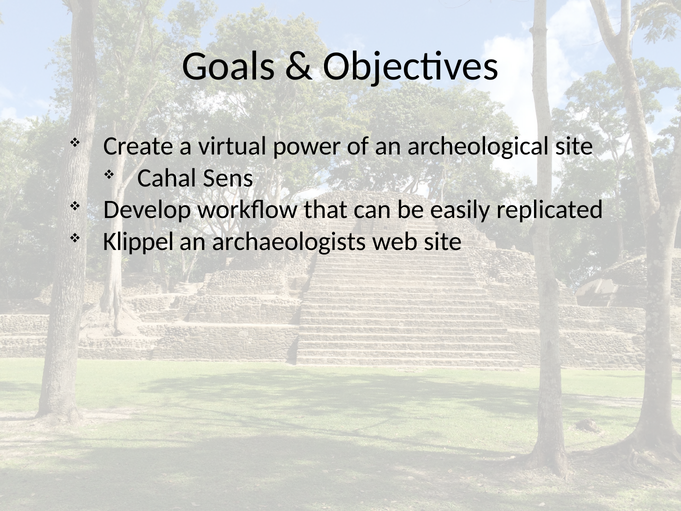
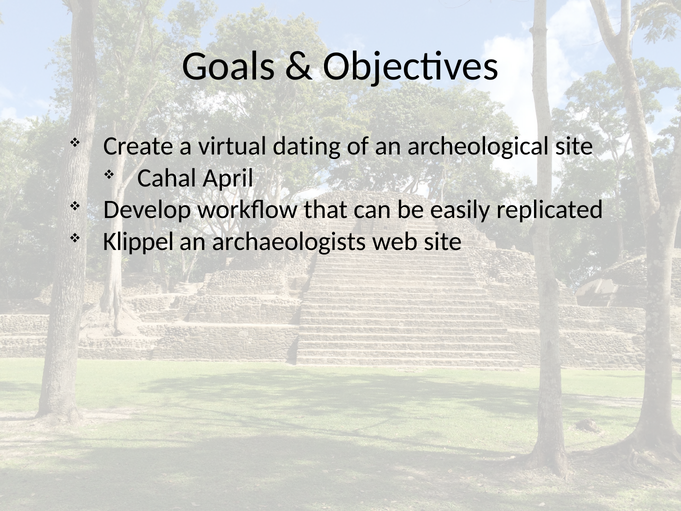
power: power -> dating
Sens: Sens -> April
